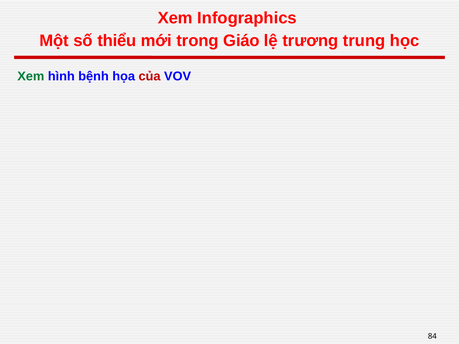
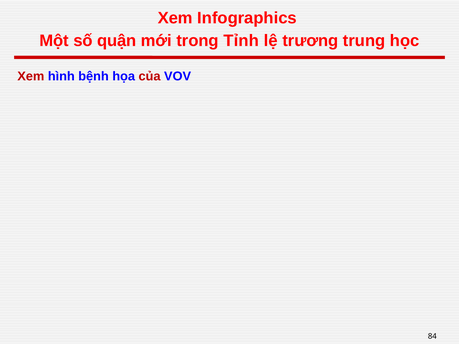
thiểu: thiểu -> quận
Giáo: Giáo -> Tỉnh
Xem at (31, 76) colour: green -> red
